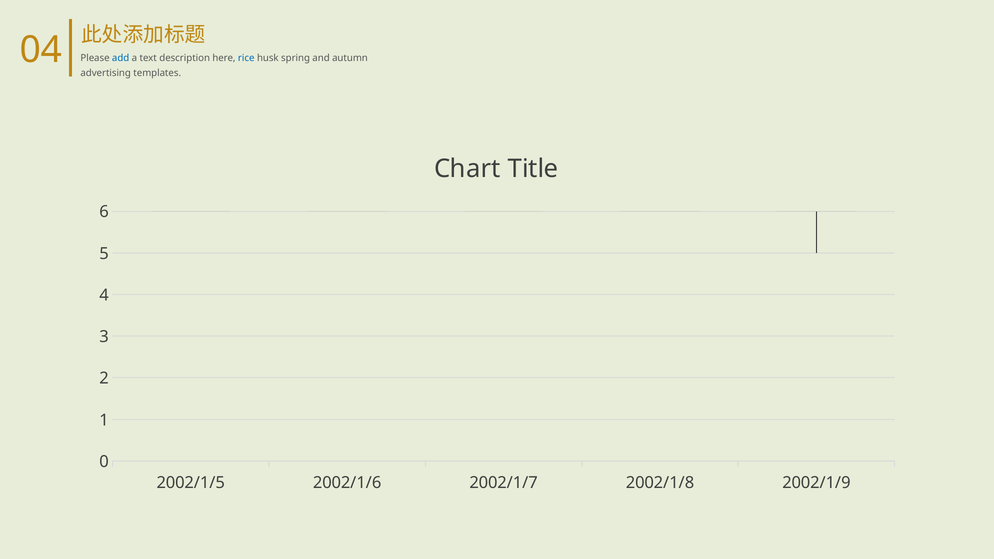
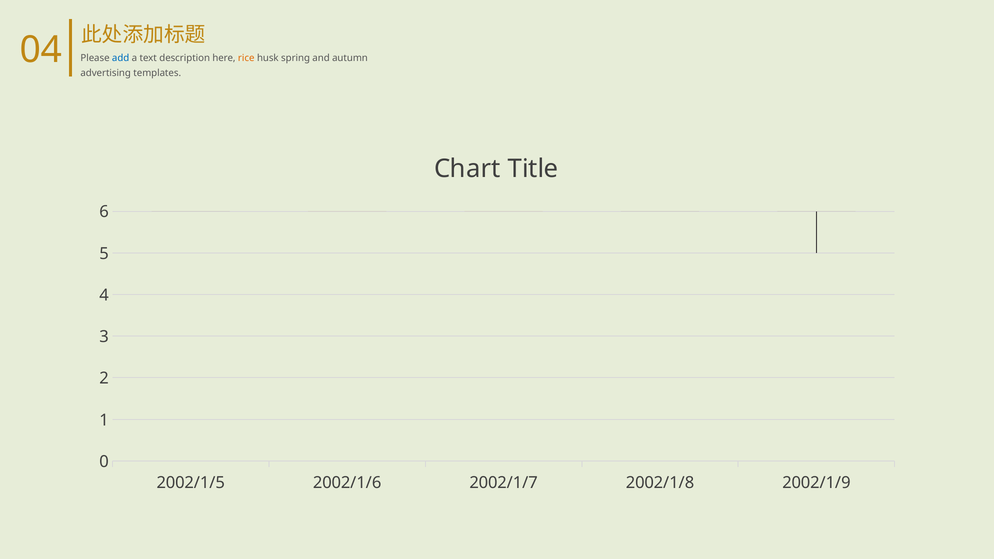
rice colour: blue -> orange
